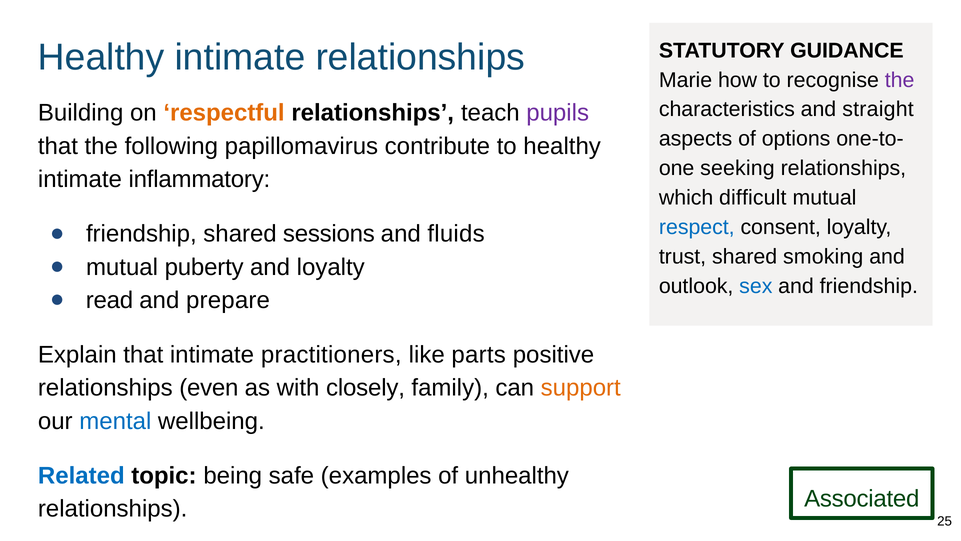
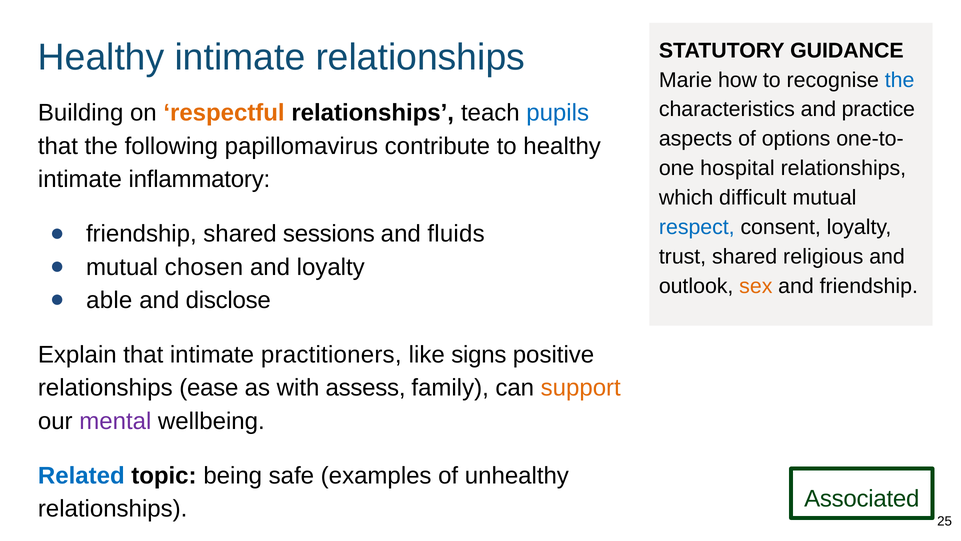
the at (900, 80) colour: purple -> blue
straight: straight -> practice
pupils colour: purple -> blue
seeking: seeking -> hospital
smoking: smoking -> religious
puberty: puberty -> chosen
sex colour: blue -> orange
read: read -> able
prepare: prepare -> disclose
parts: parts -> signs
even: even -> ease
closely: closely -> assess
mental colour: blue -> purple
